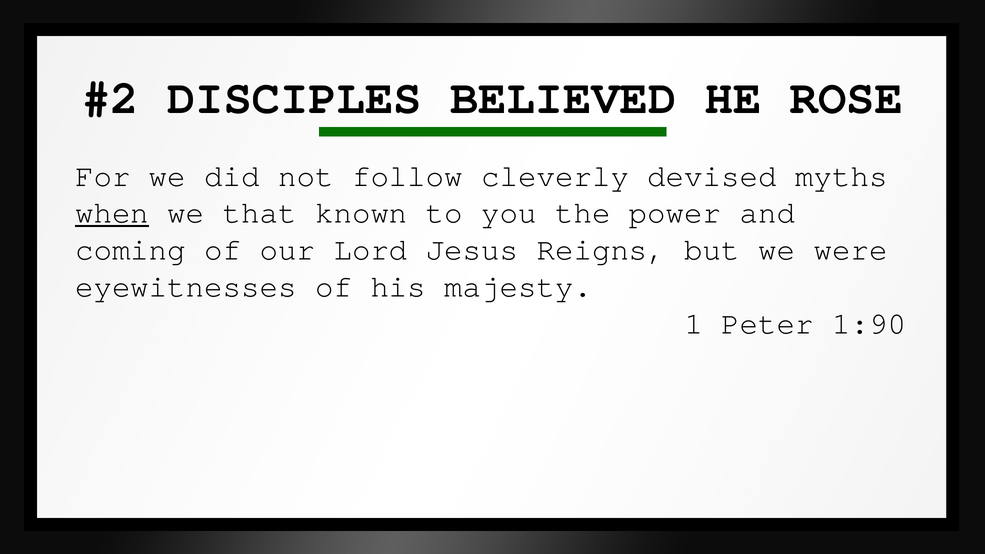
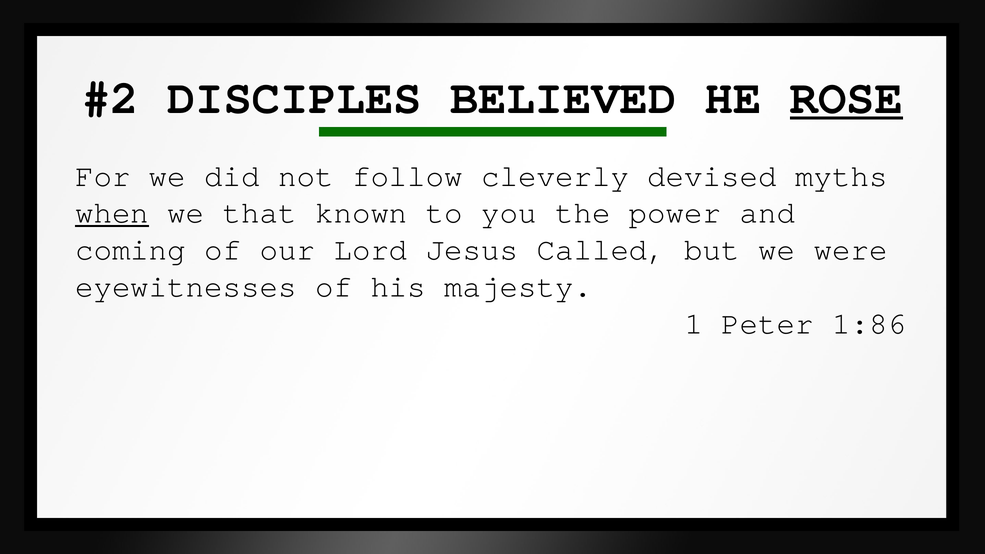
ROSE underline: none -> present
Reigns: Reigns -> Called
1:90: 1:90 -> 1:86
